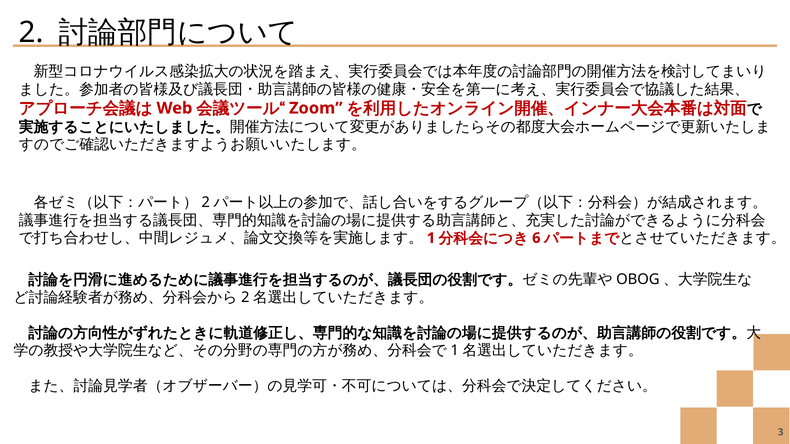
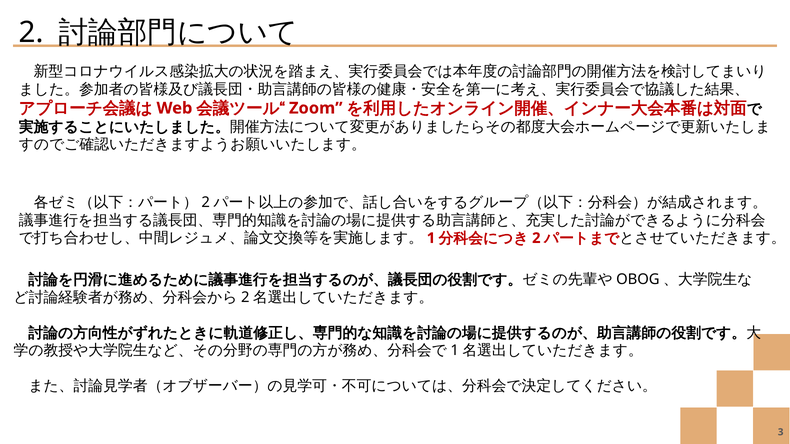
6 at (536, 238): 6 -> 2
